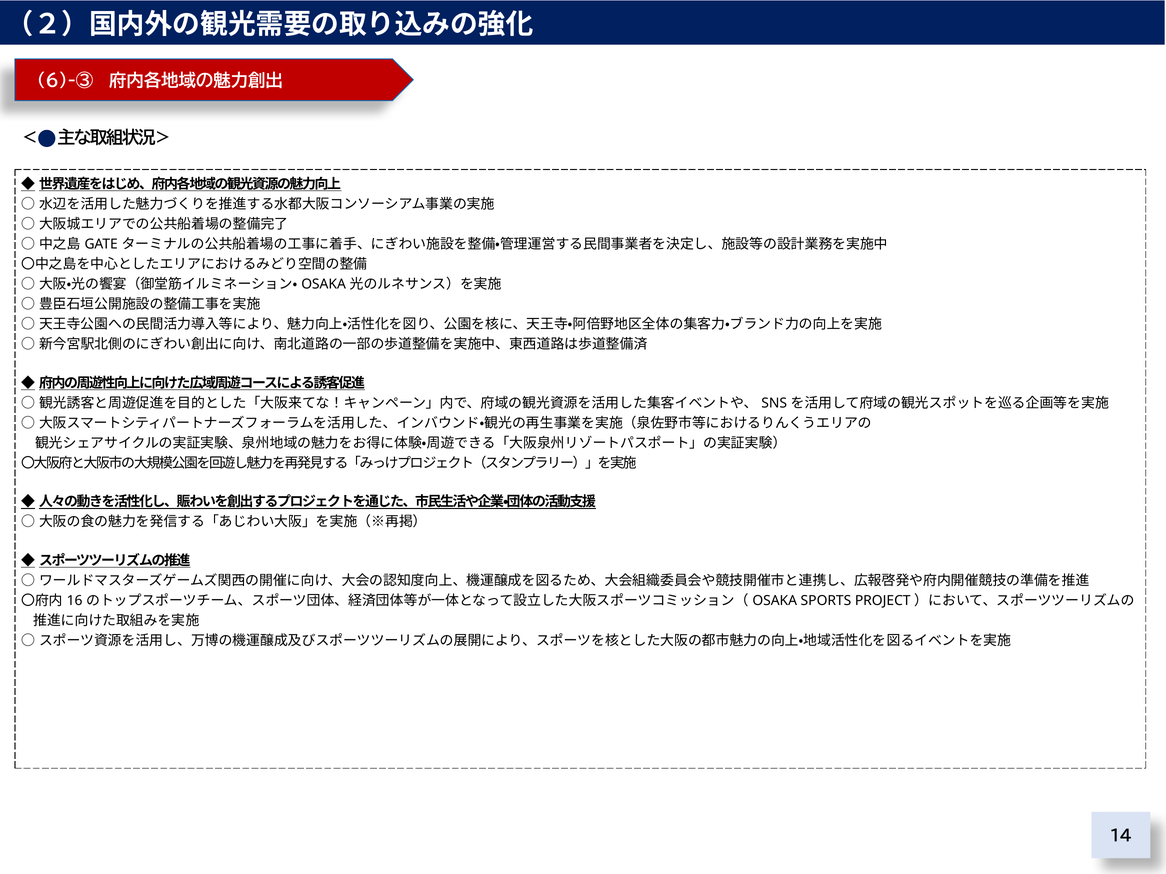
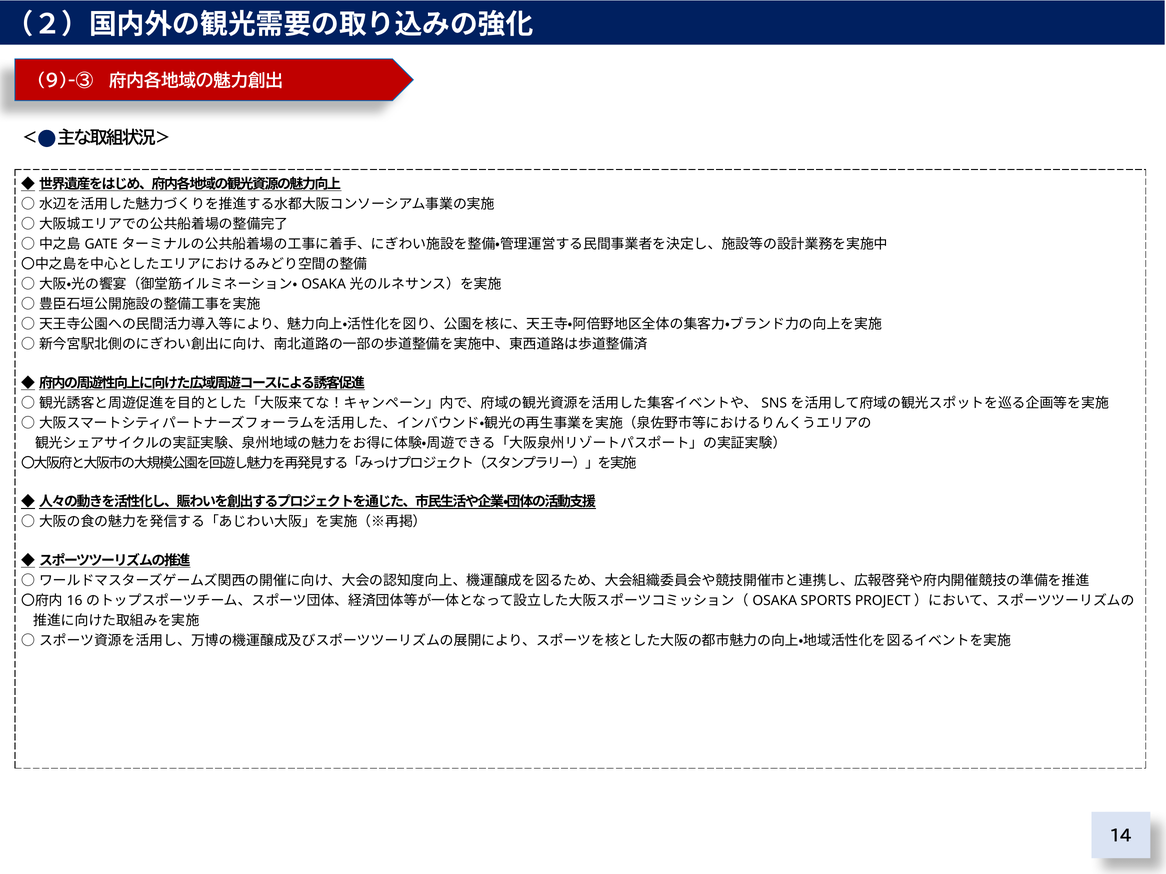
6)-③: 6)-③ -> 9)-③
